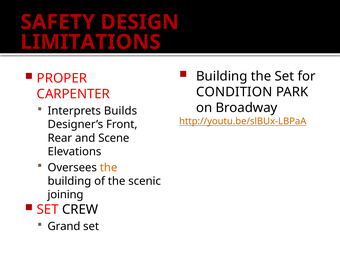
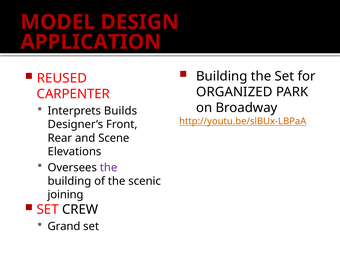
SAFETY: SAFETY -> MODEL
LIMITATIONS: LIMITATIONS -> APPLICATION
PROPER: PROPER -> REUSED
CONDITION: CONDITION -> ORGANIZED
the at (109, 168) colour: orange -> purple
